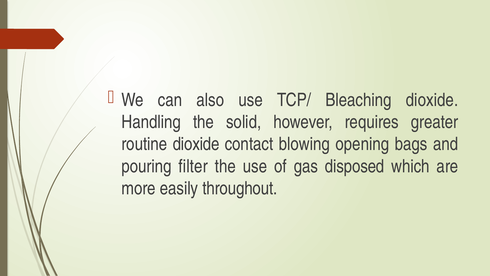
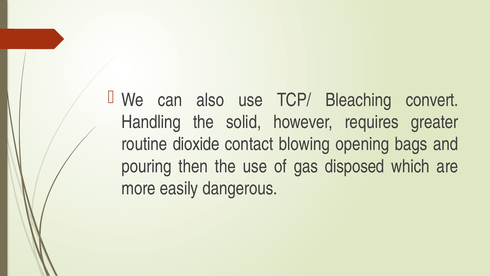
Bleaching dioxide: dioxide -> convert
filter: filter -> then
throughout: throughout -> dangerous
